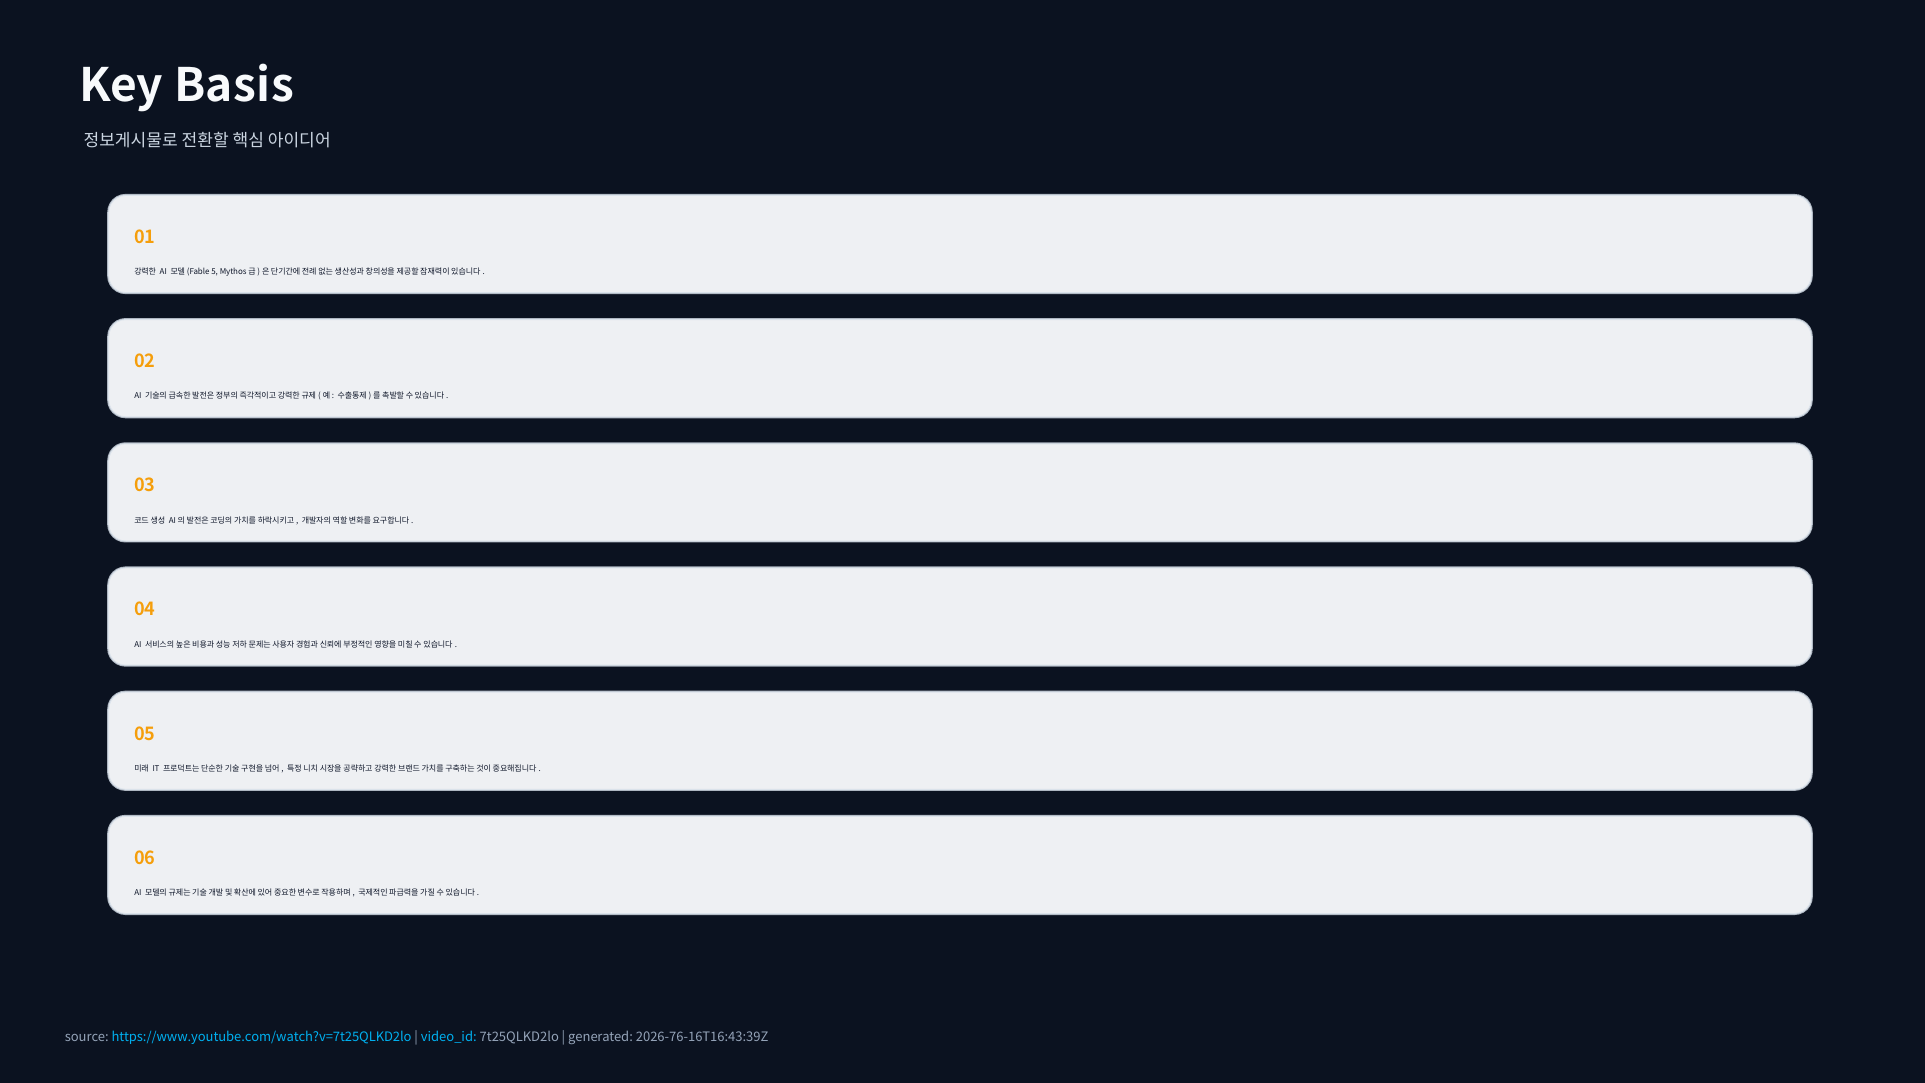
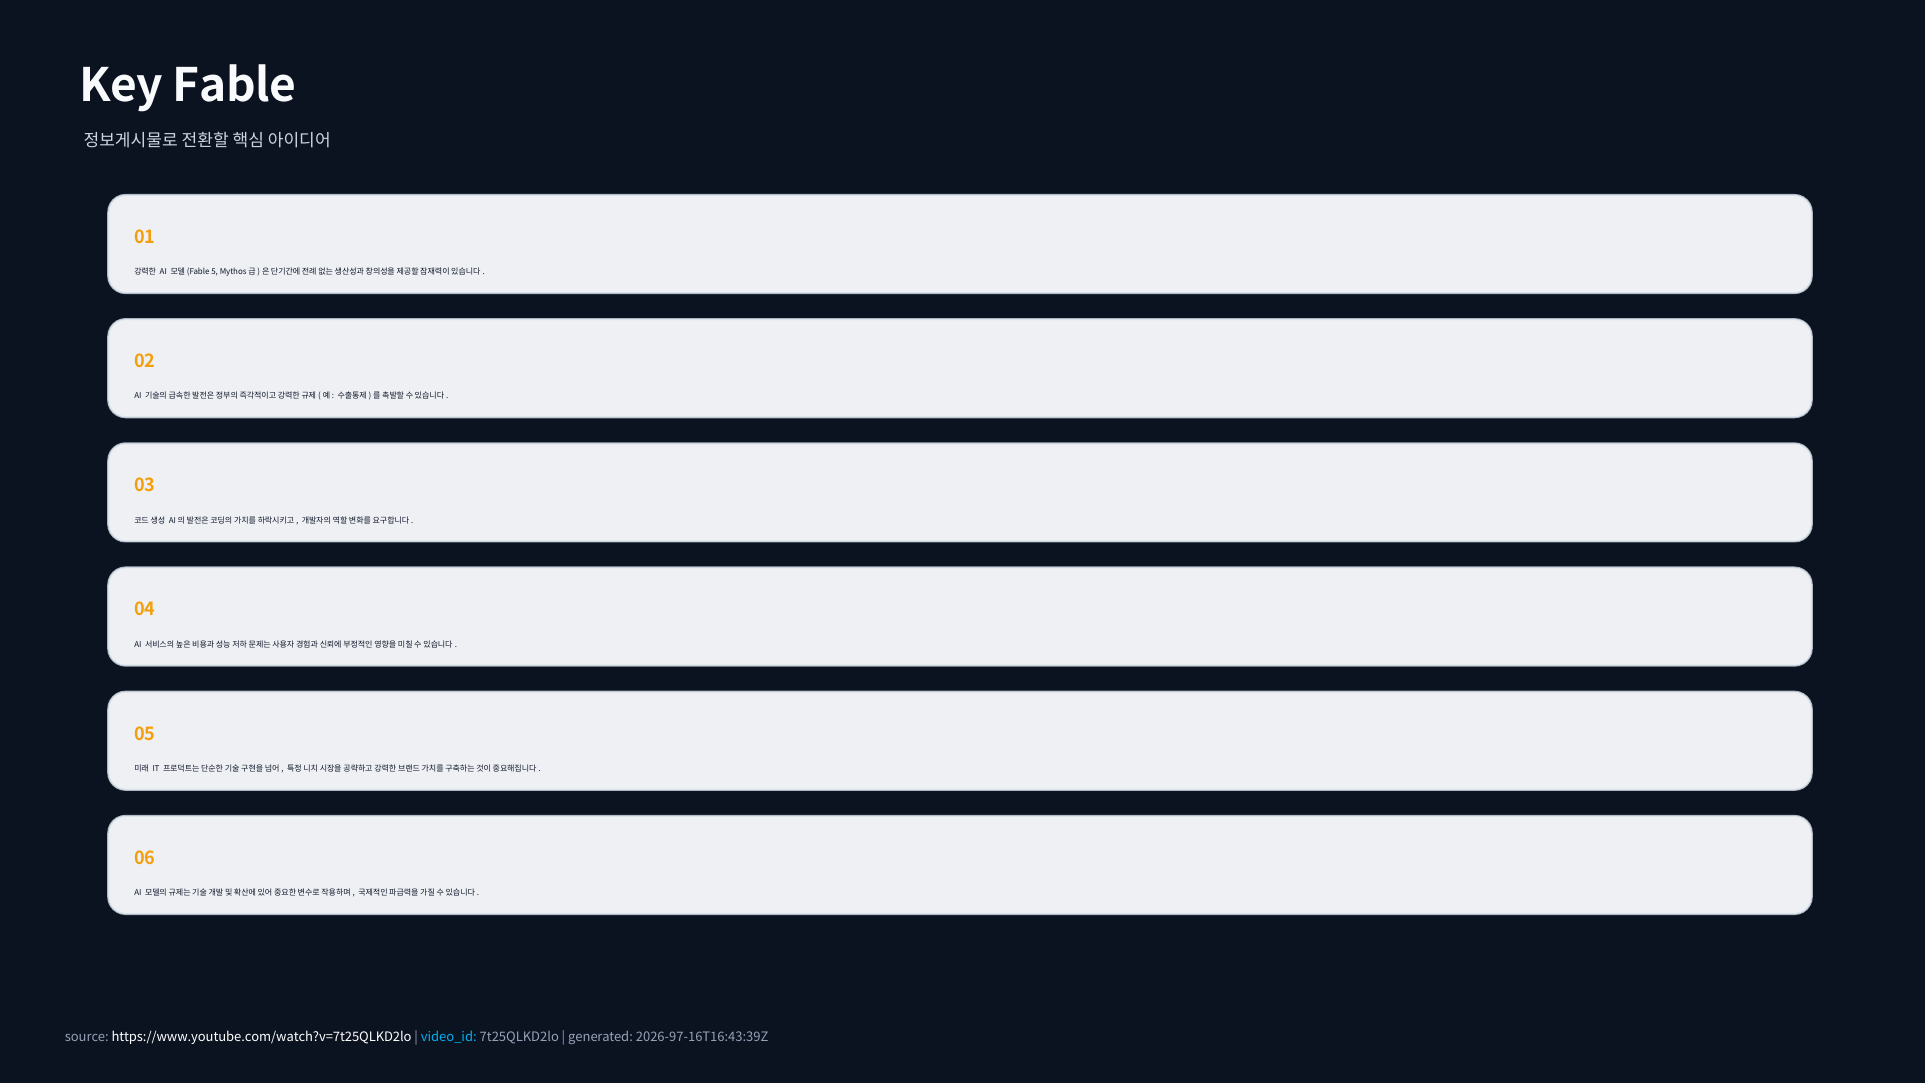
Basis: Basis -> Fable
https://www.youtube.com/watch?v=7t25QLKD2lo colour: light blue -> white
2026-76-16T16:43:39Z: 2026-76-16T16:43:39Z -> 2026-97-16T16:43:39Z
